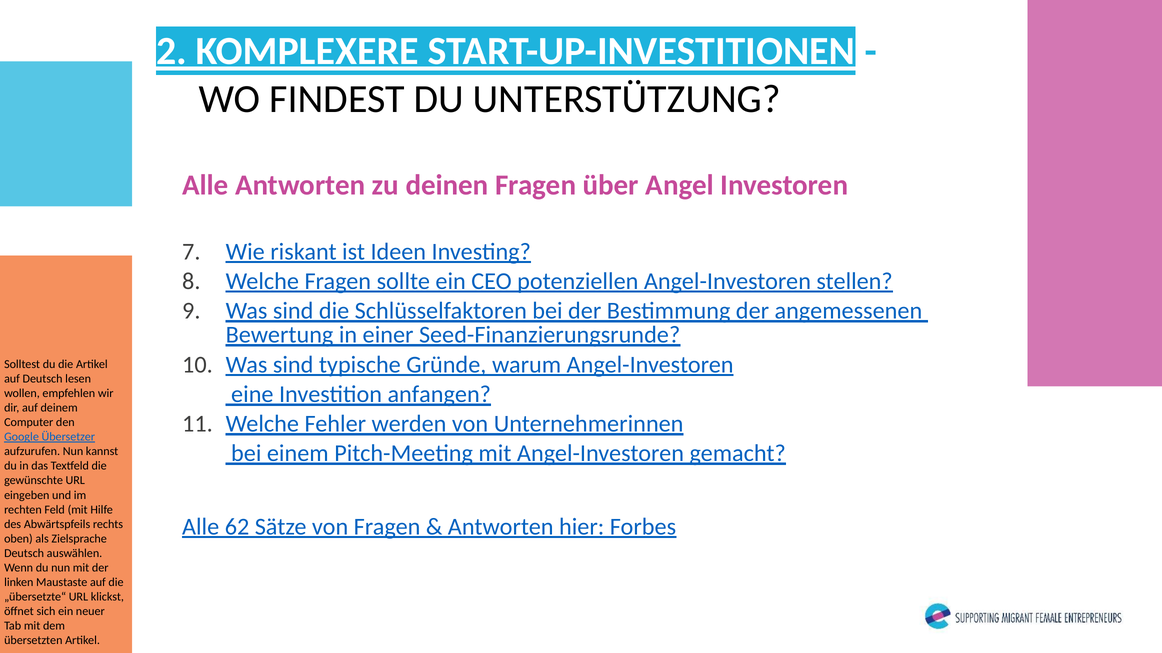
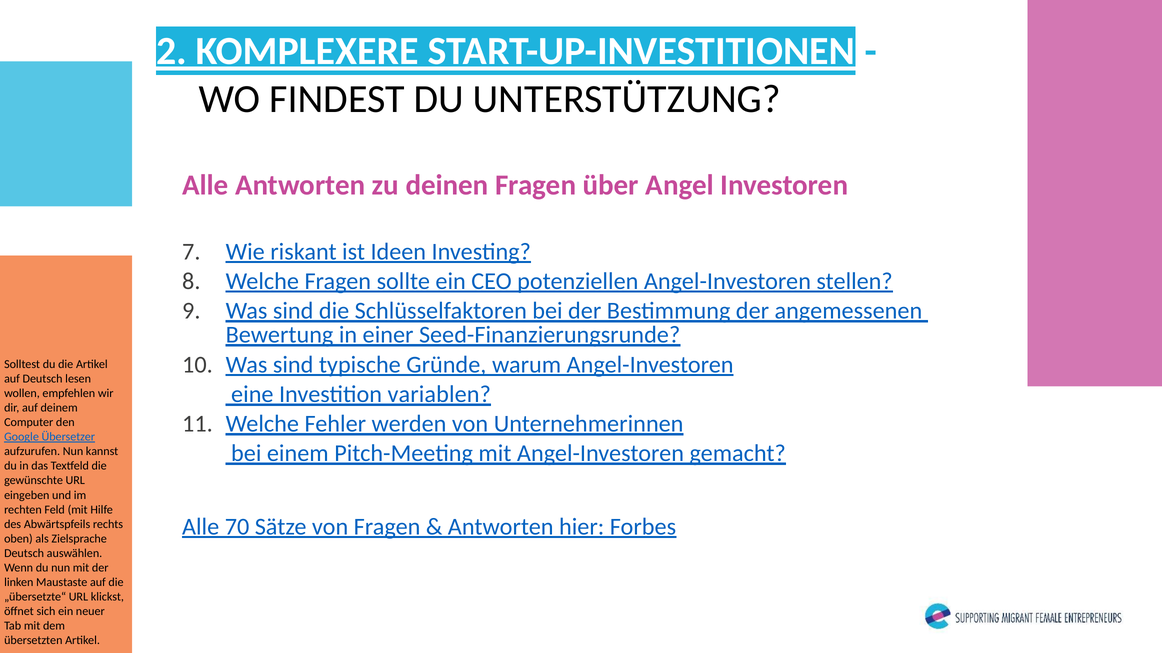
anfangen: anfangen -> variablen
62: 62 -> 70
